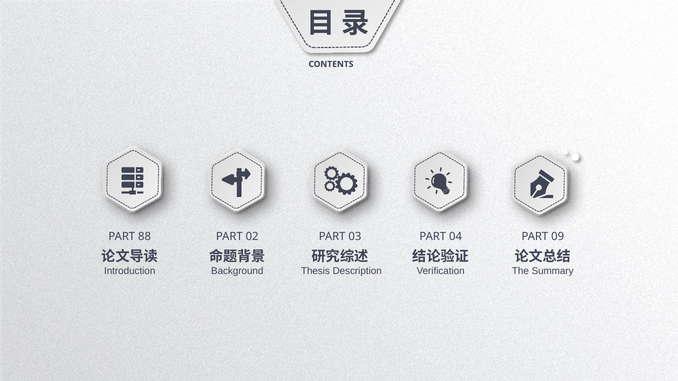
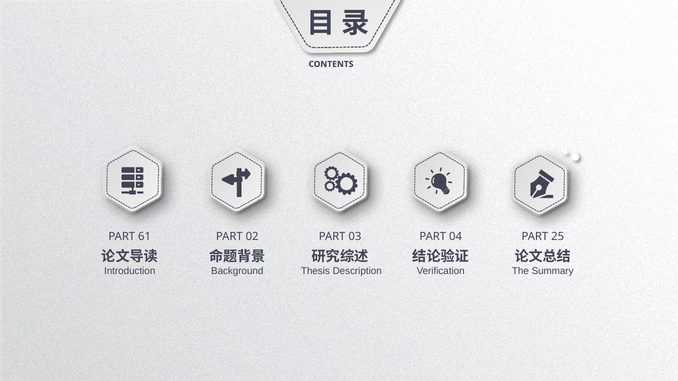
88: 88 -> 61
09: 09 -> 25
